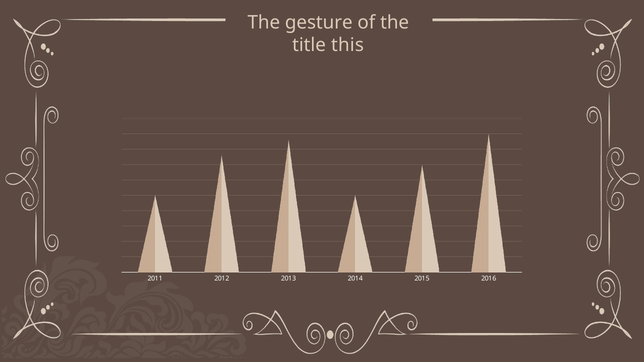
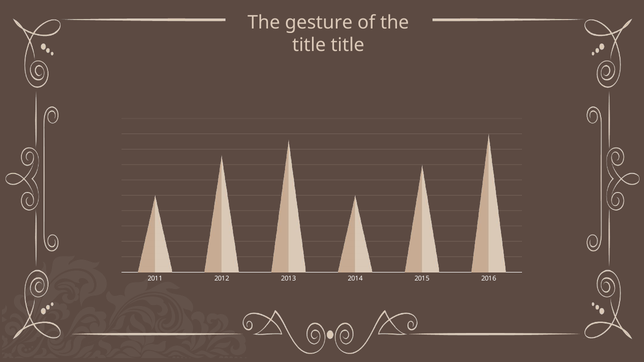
title this: this -> title
